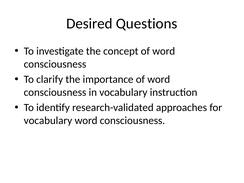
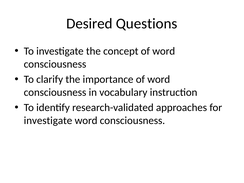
vocabulary at (48, 121): vocabulary -> investigate
